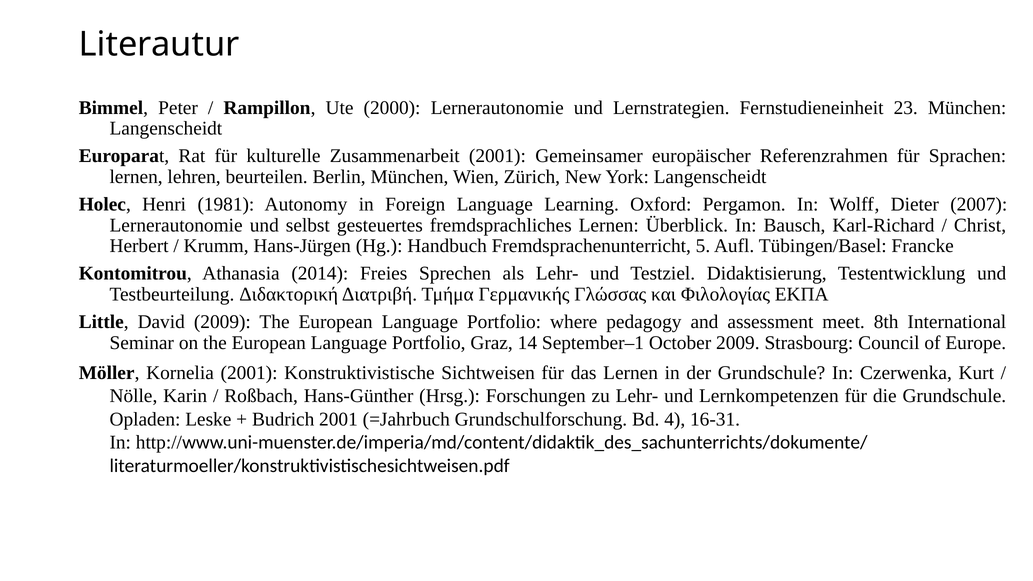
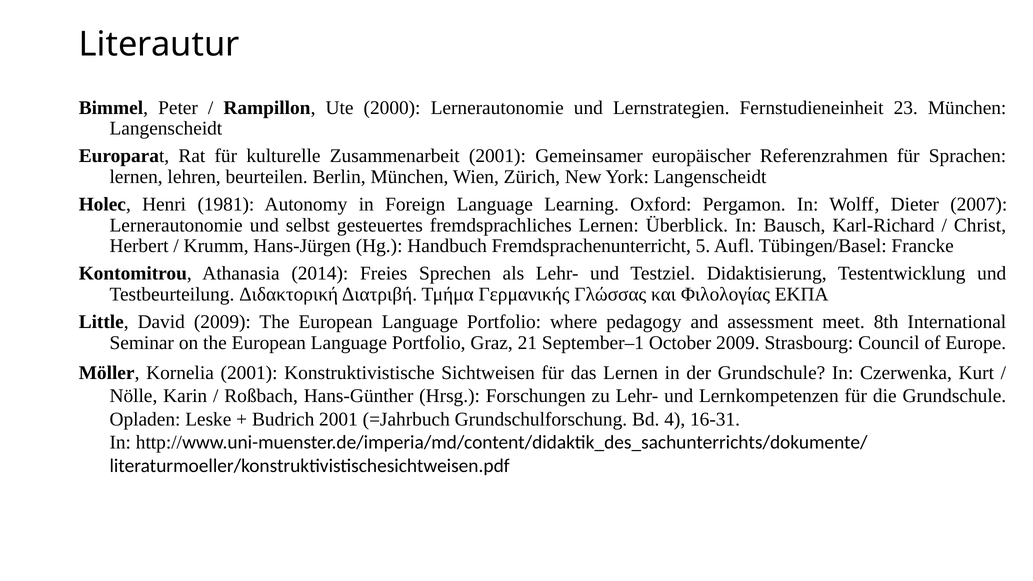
14: 14 -> 21
